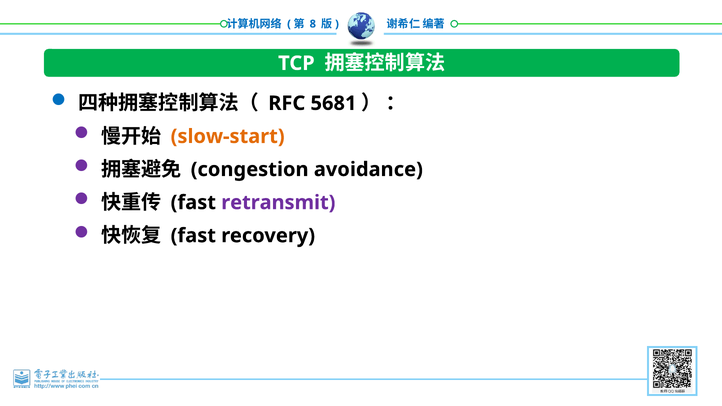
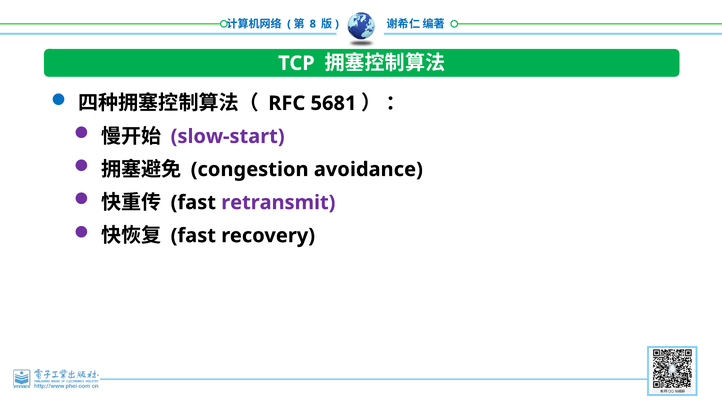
slow-start colour: orange -> purple
